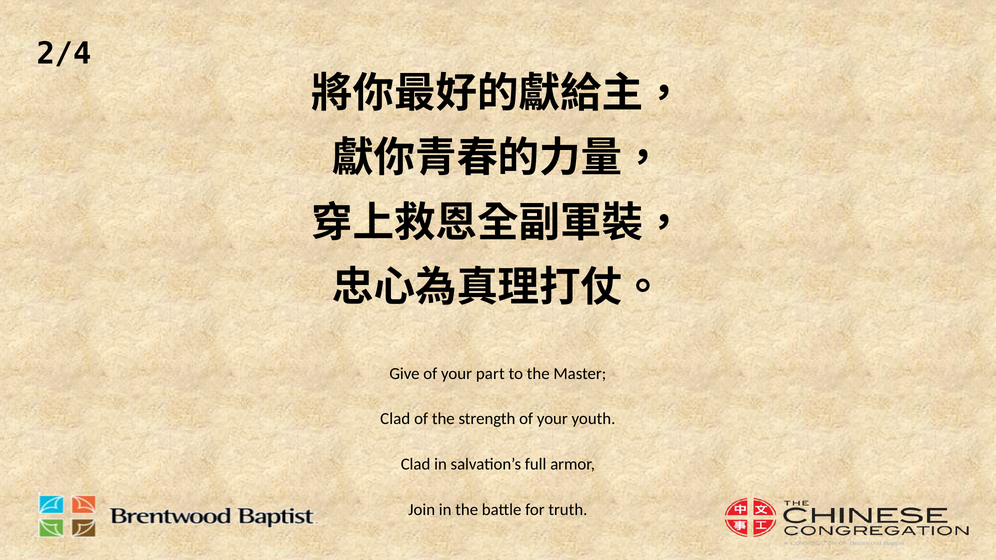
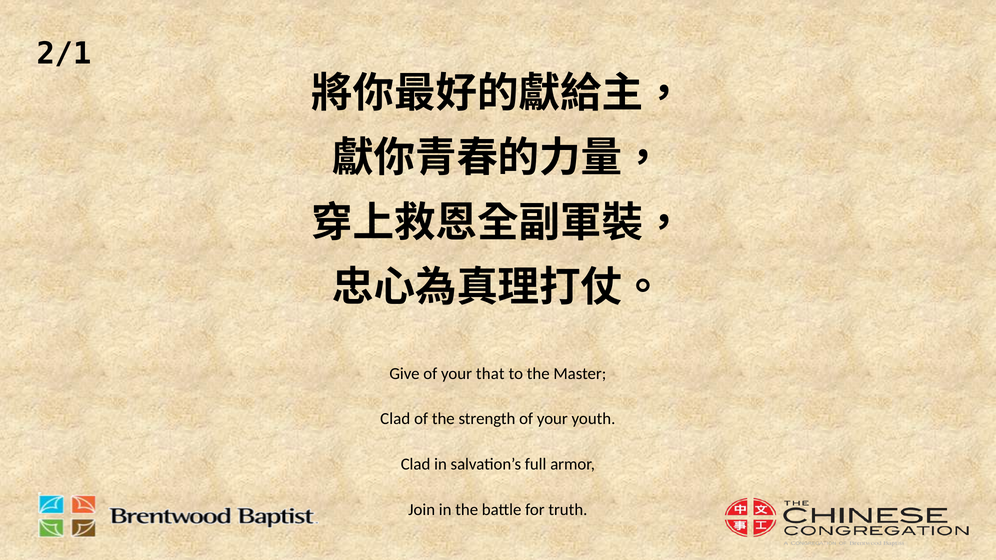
2/4: 2/4 -> 2/1
part: part -> that
